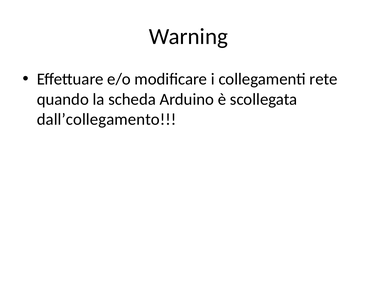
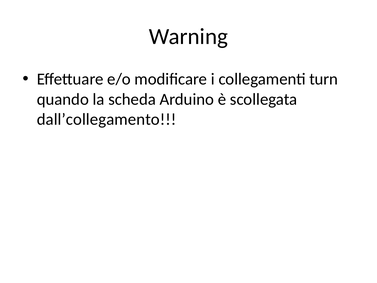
rete: rete -> turn
